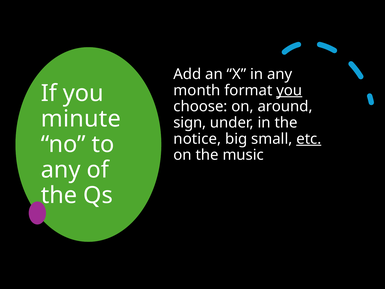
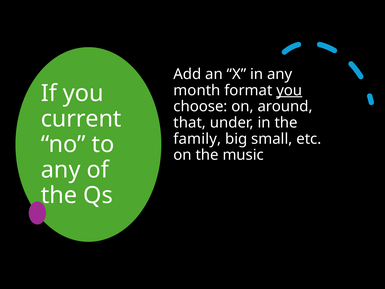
minute: minute -> current
sign: sign -> that
notice: notice -> family
etc underline: present -> none
